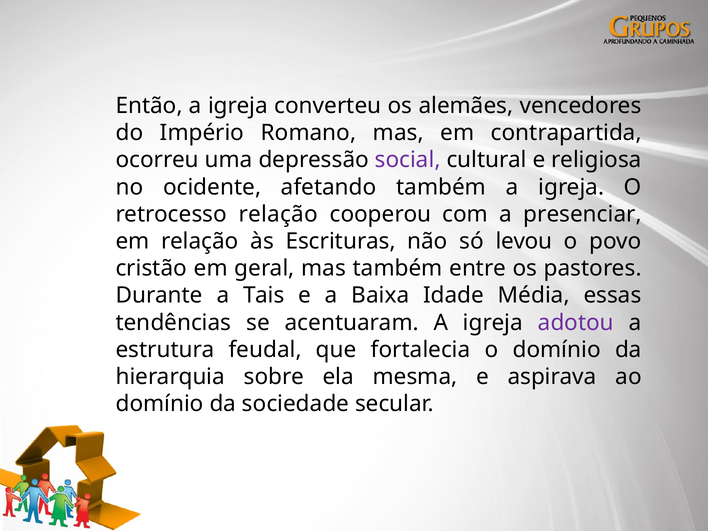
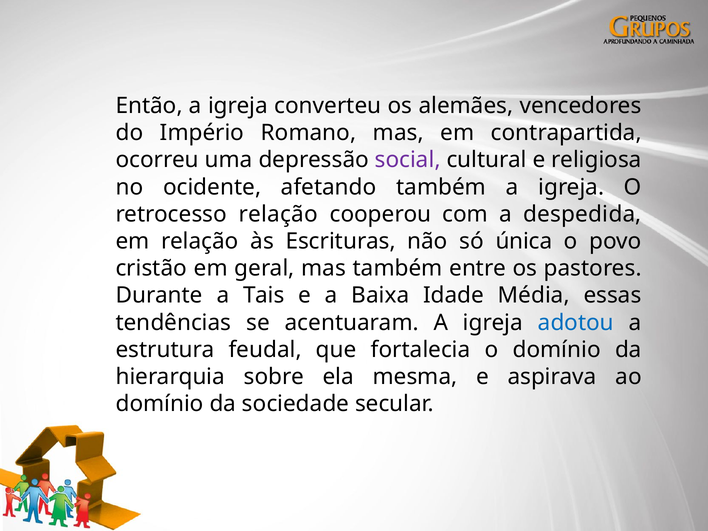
presenciar: presenciar -> despedida
levou: levou -> única
adotou colour: purple -> blue
